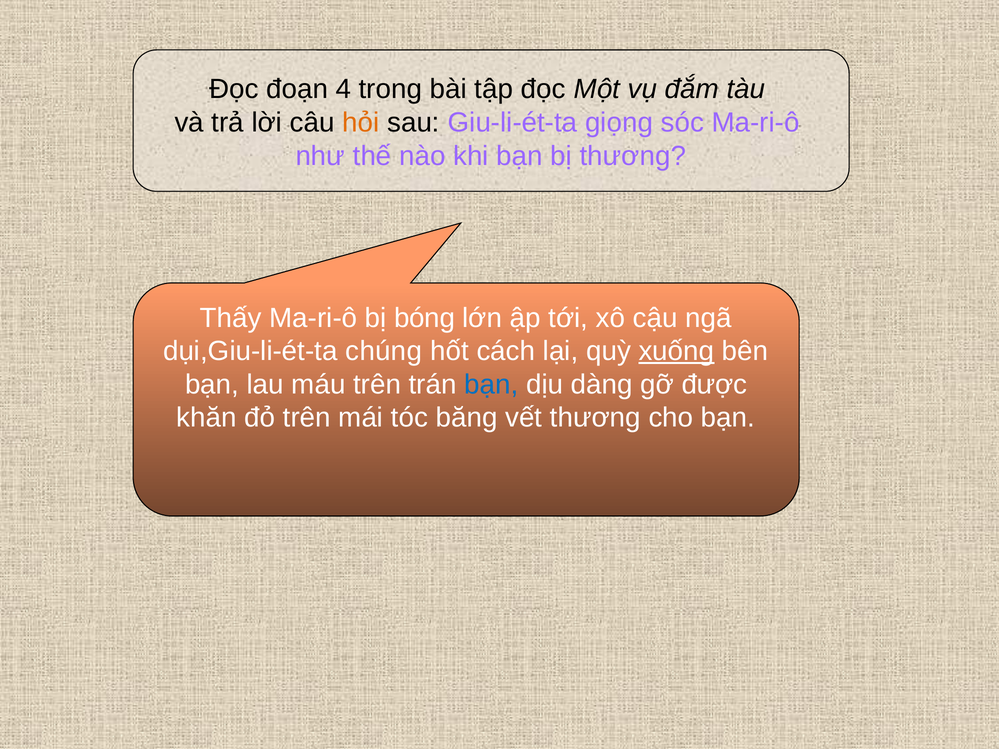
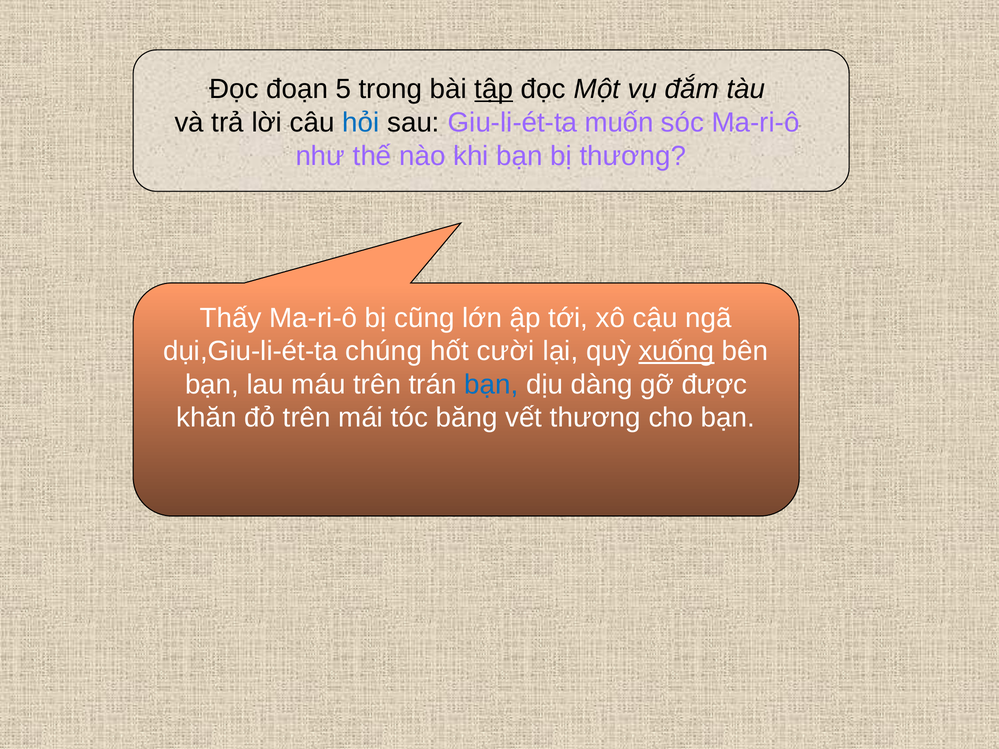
4: 4 -> 5
tập underline: none -> present
hỏi colour: orange -> blue
giọng: giọng -> muốn
bóng: bóng -> cũng
cách: cách -> cười
